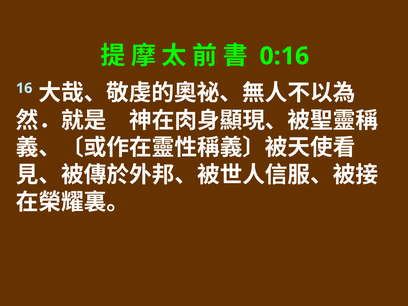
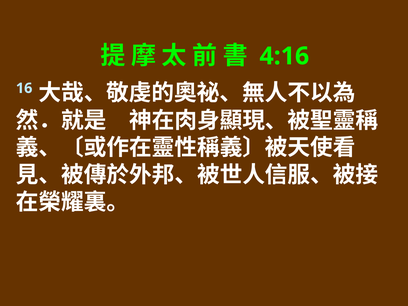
0:16: 0:16 -> 4:16
